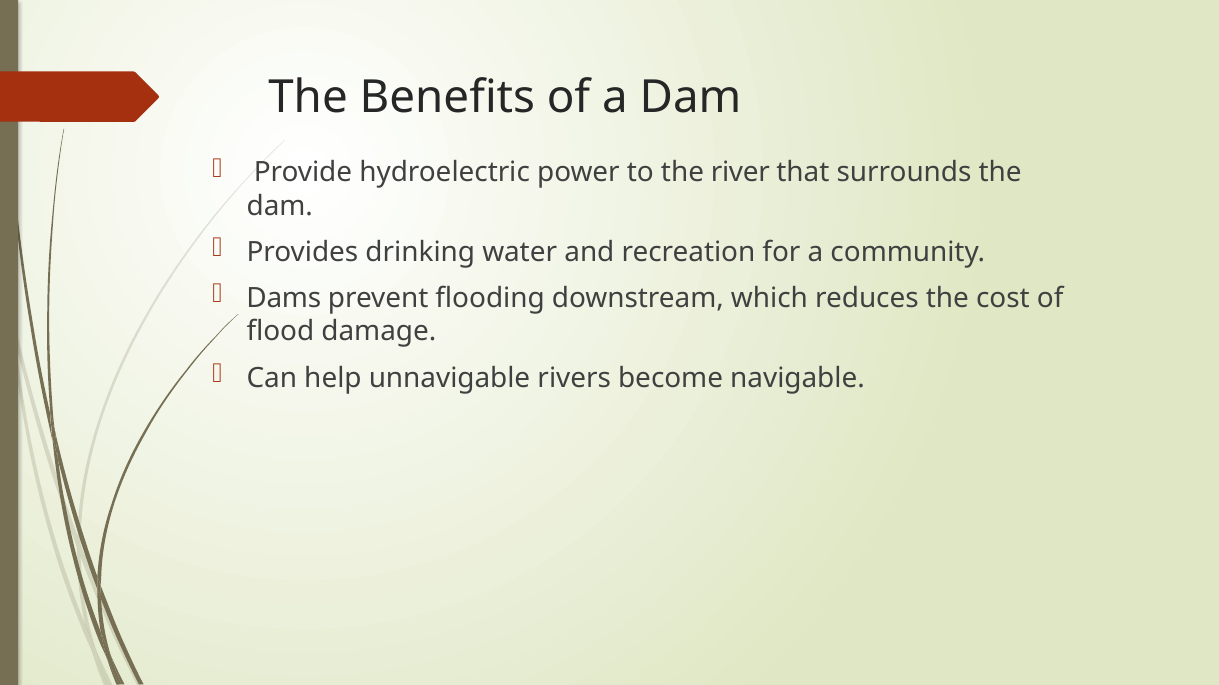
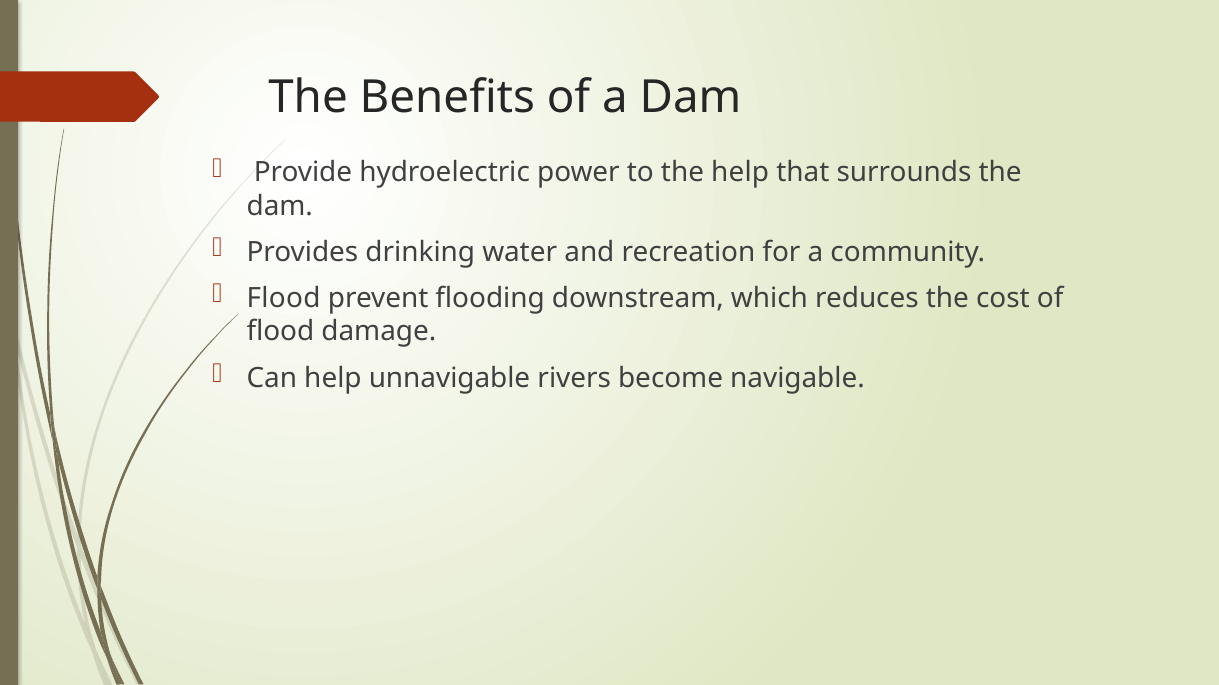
the river: river -> help
Dams at (284, 298): Dams -> Flood
